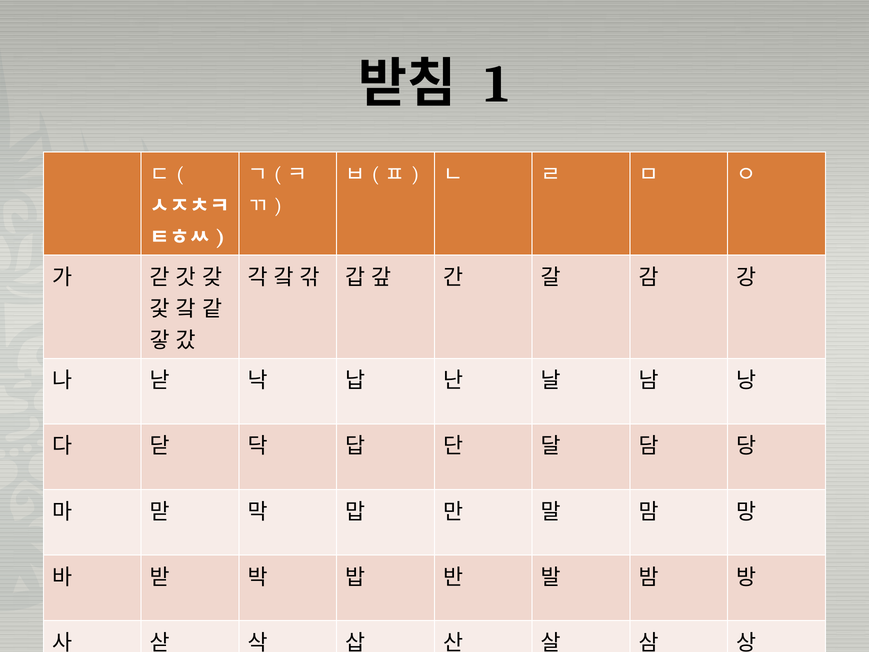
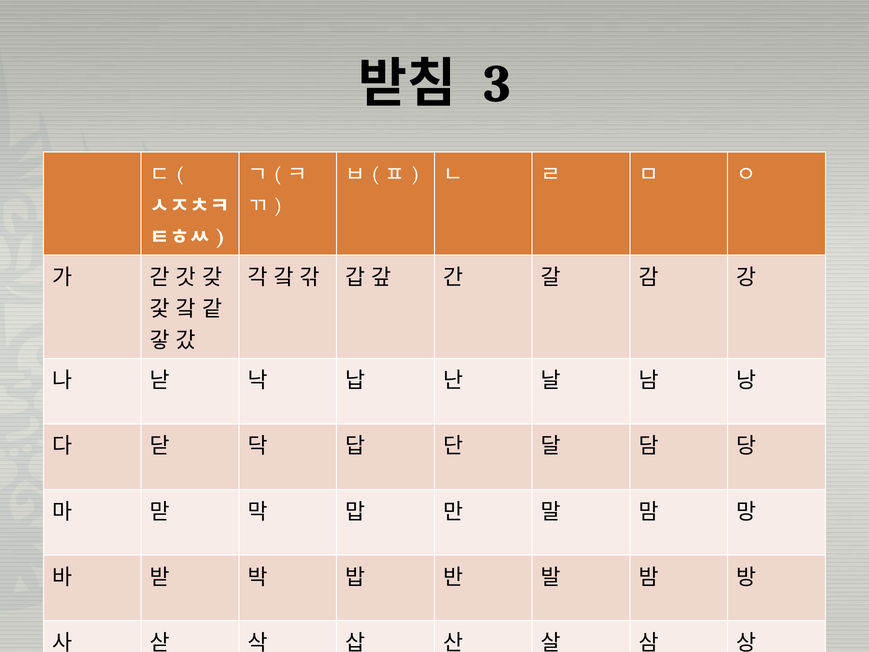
1: 1 -> 3
